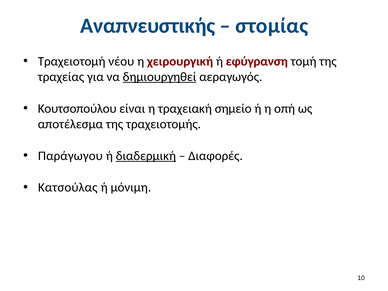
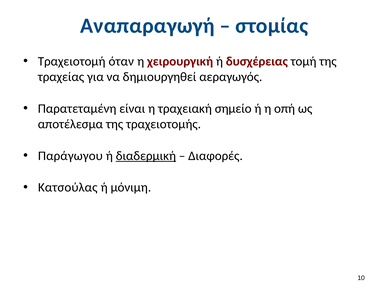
Αναπνευστικής: Αναπνευστικής -> Αναπαραγωγή
νέου: νέου -> όταν
εφύγρανση: εφύγρανση -> δυσχέρειας
δημιουργηθεί underline: present -> none
Κουτσοπούλου: Κουτσοπούλου -> Παρατεταμένη
